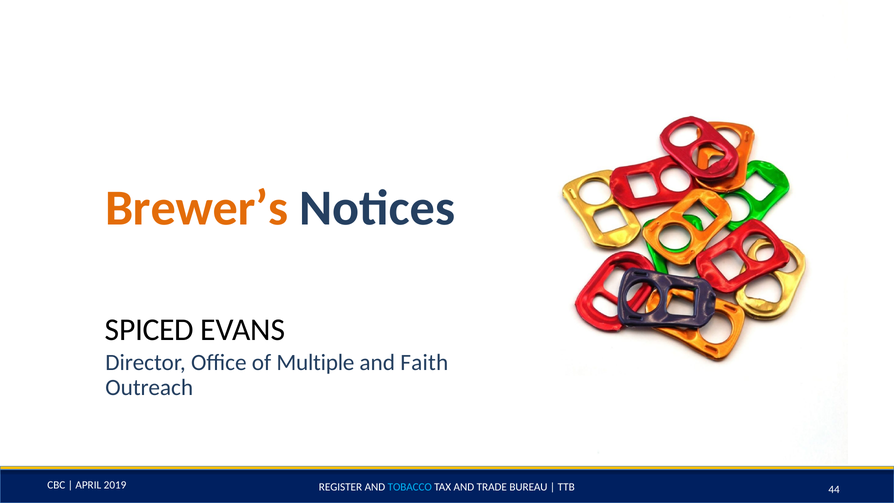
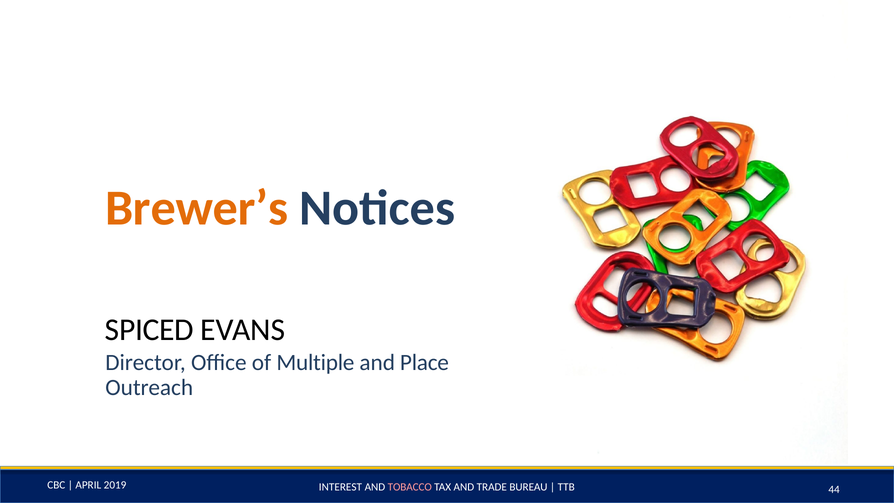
Faith: Faith -> Place
REGISTER: REGISTER -> INTEREST
TOBACCO colour: light blue -> pink
